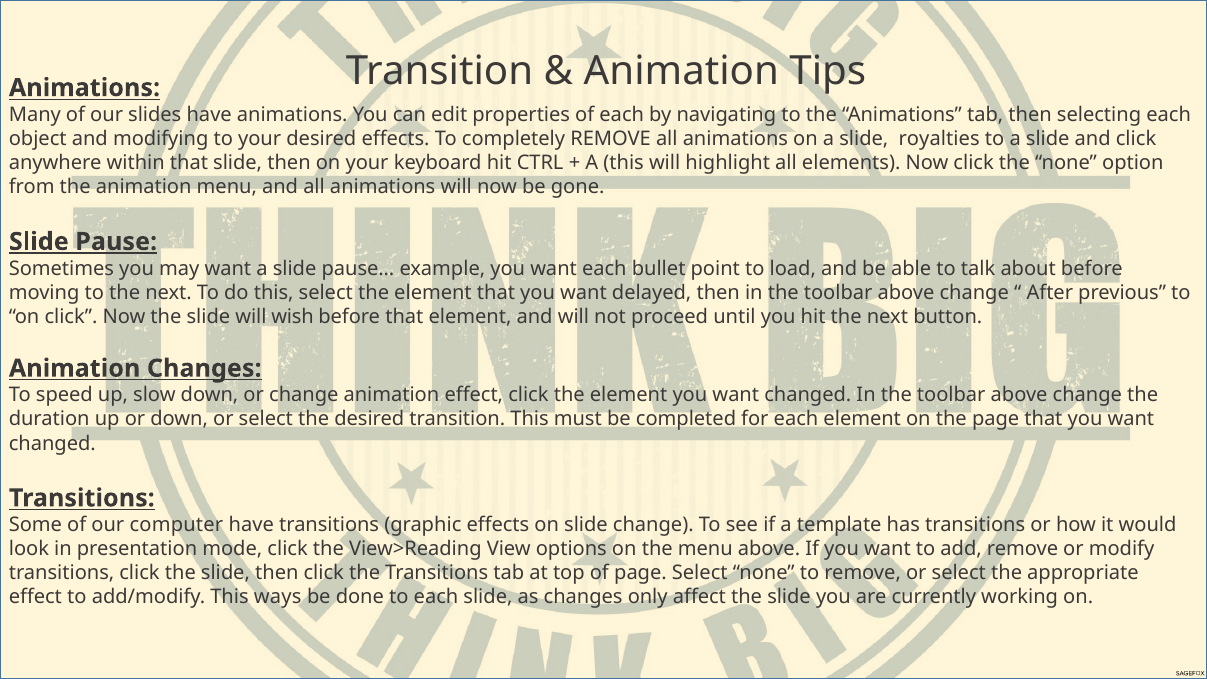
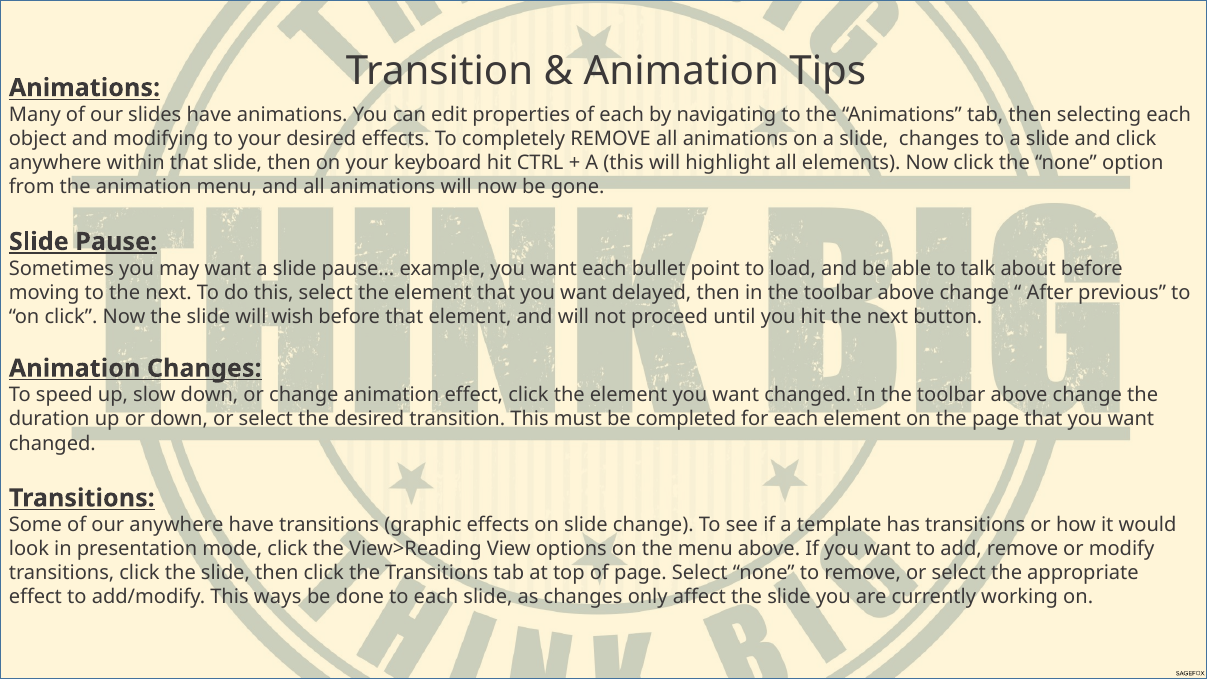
slide royalties: royalties -> changes
our computer: computer -> anywhere
